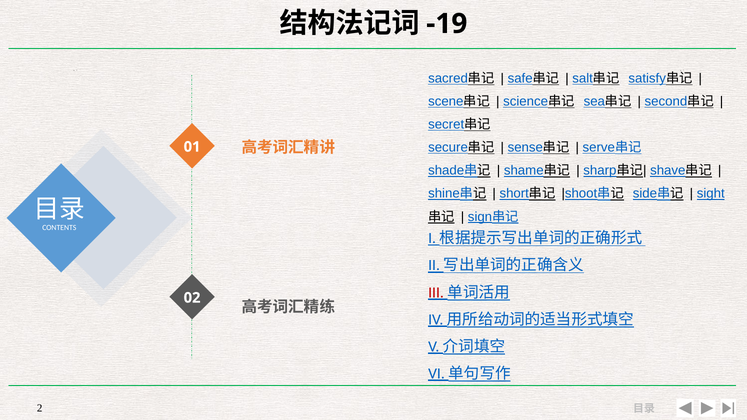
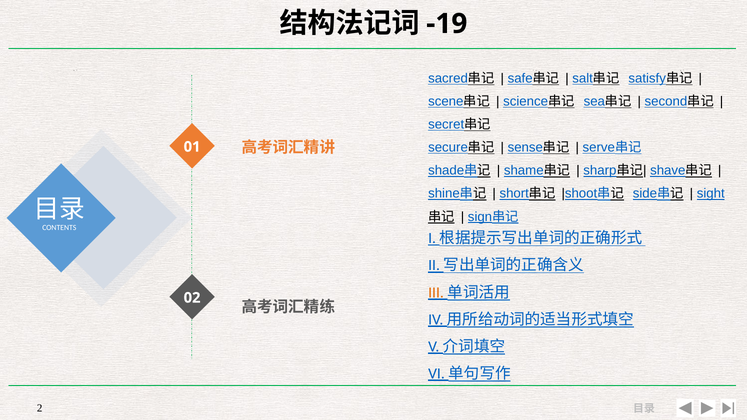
III colour: red -> orange
